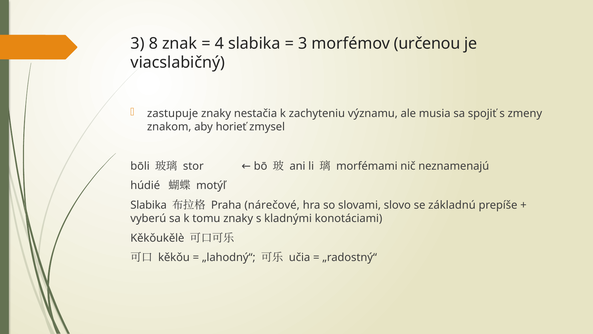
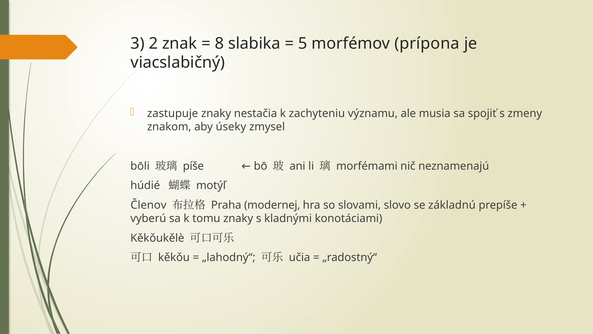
8: 8 -> 2
4: 4 -> 8
3 at (303, 43): 3 -> 5
určenou: určenou -> prípona
horieť: horieť -> úseky
stor: stor -> píše
Slabika at (149, 205): Slabika -> Členov
nárečové: nárečové -> modernej
